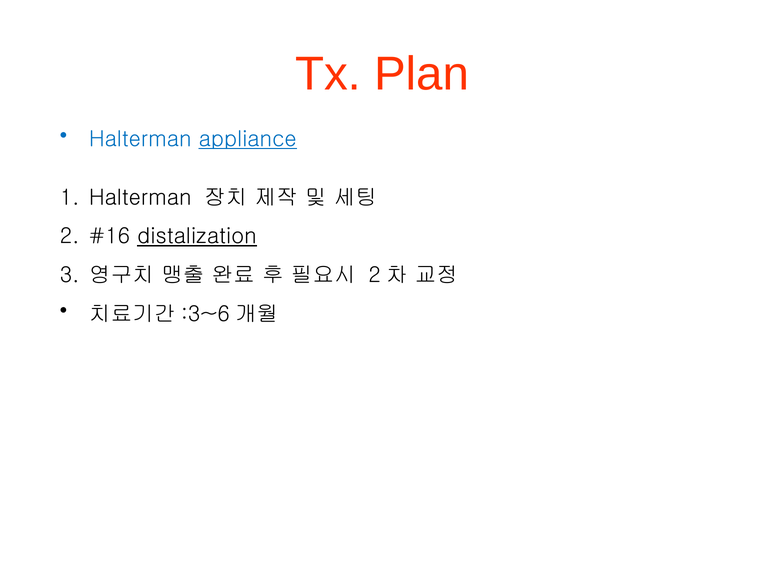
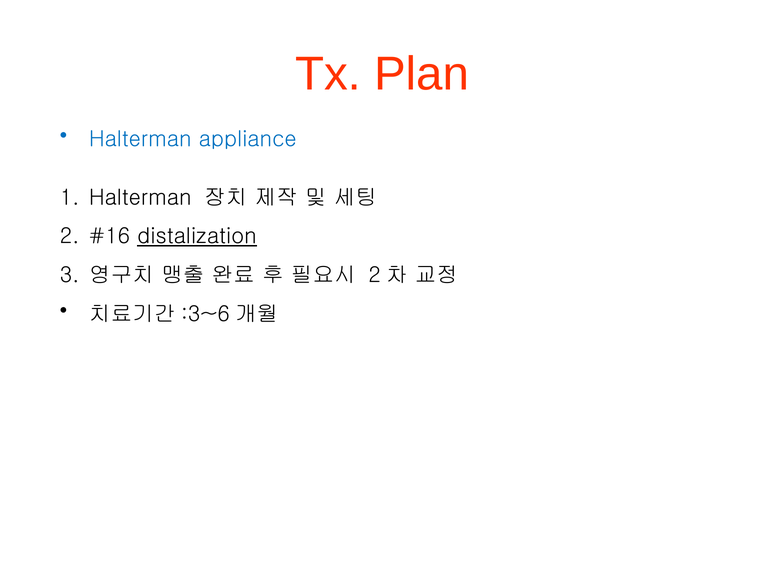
appliance underline: present -> none
